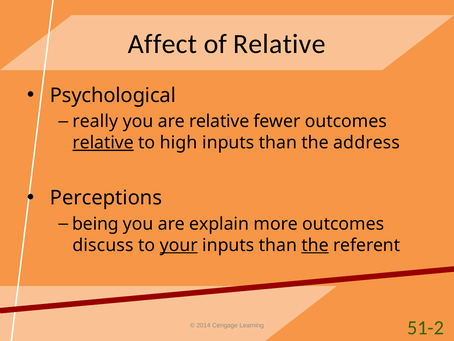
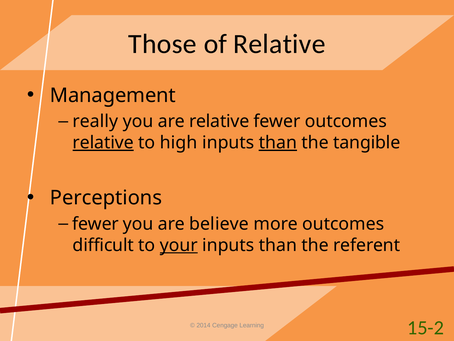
Affect: Affect -> Those
Psychological: Psychological -> Management
than at (278, 143) underline: none -> present
address: address -> tangible
being at (96, 224): being -> fewer
explain: explain -> believe
discuss: discuss -> difficult
the at (315, 245) underline: present -> none
51-2: 51-2 -> 15-2
